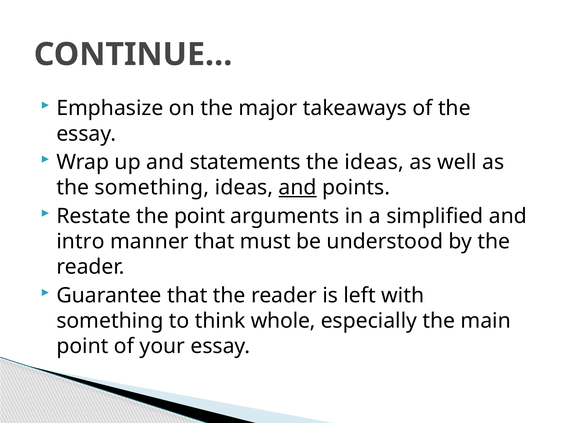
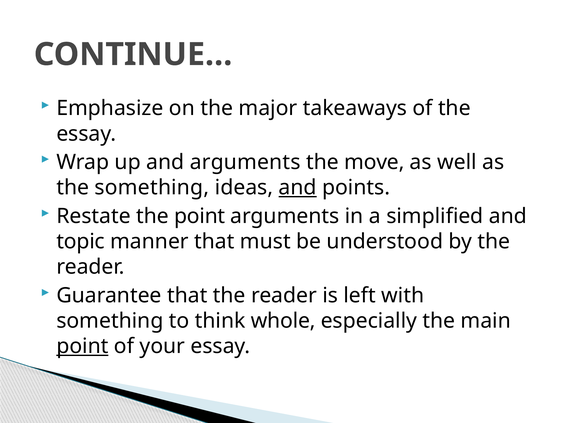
and statements: statements -> arguments
the ideas: ideas -> move
intro: intro -> topic
point at (82, 347) underline: none -> present
